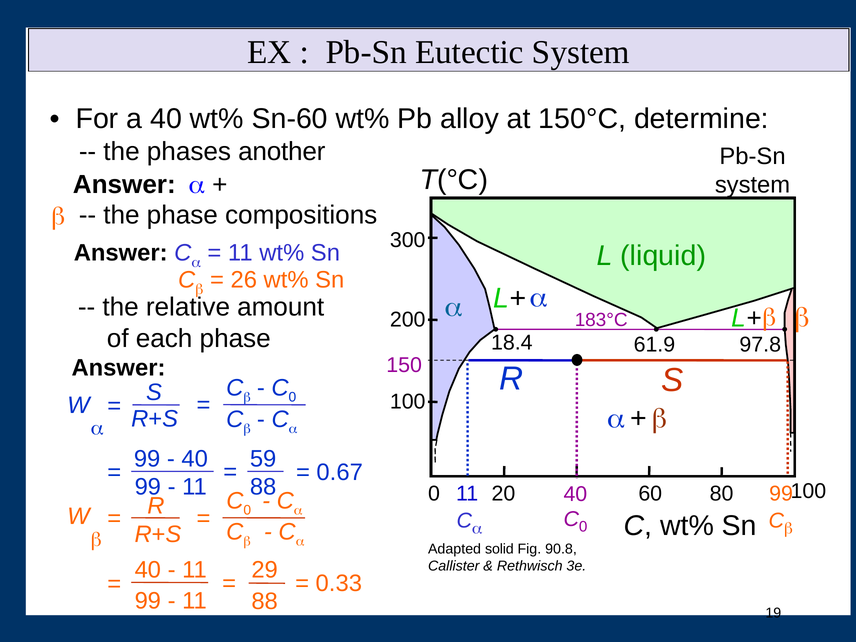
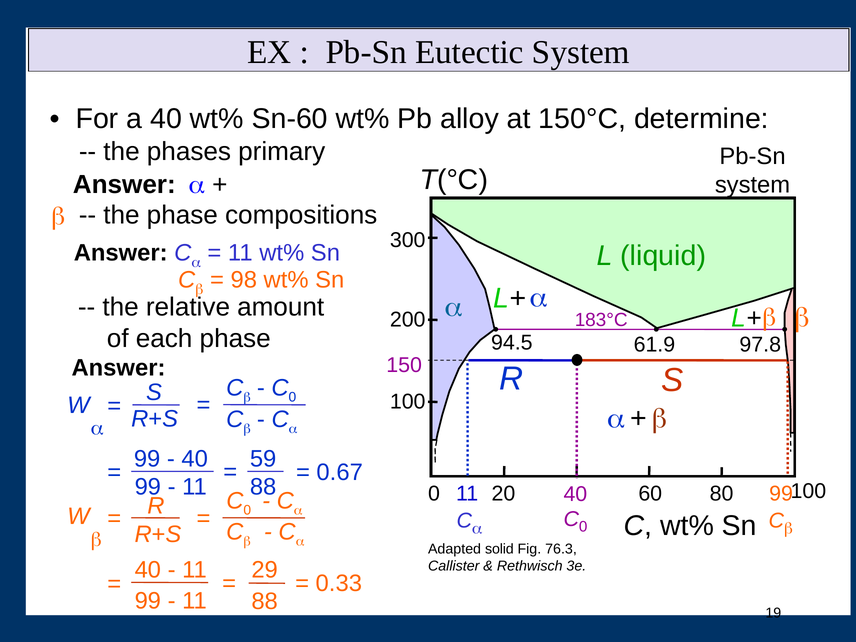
another: another -> primary
26: 26 -> 98
18.4: 18.4 -> 94.5
90.8: 90.8 -> 76.3
